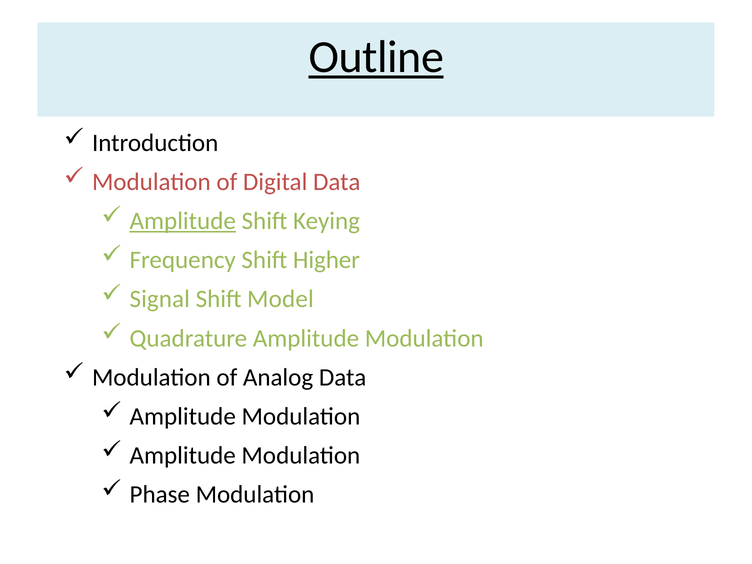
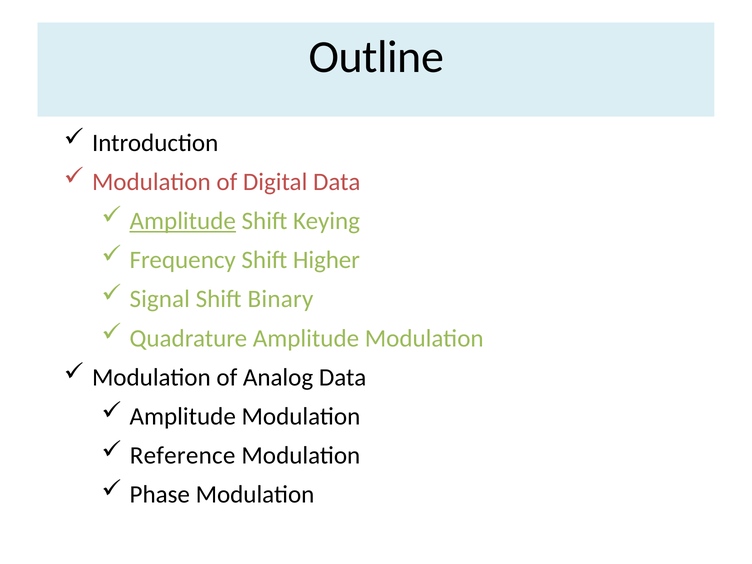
Outline underline: present -> none
Model: Model -> Binary
Amplitude at (183, 456): Amplitude -> Reference
